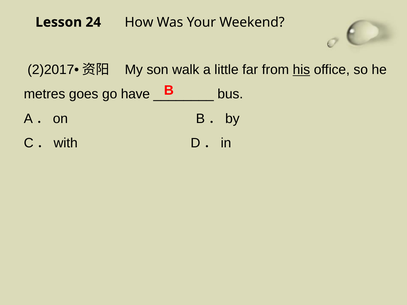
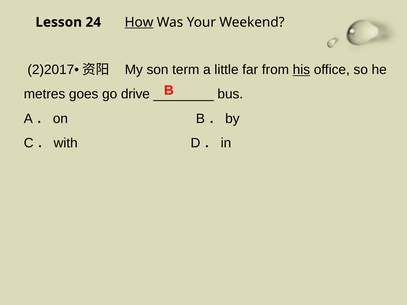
How underline: none -> present
walk: walk -> term
have: have -> drive
